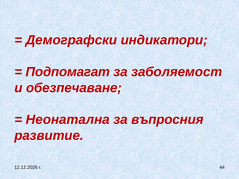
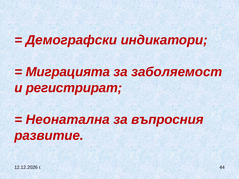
Подпомагат: Подпомагат -> Миграцията
обезпечаване: обезпечаване -> регистрират
